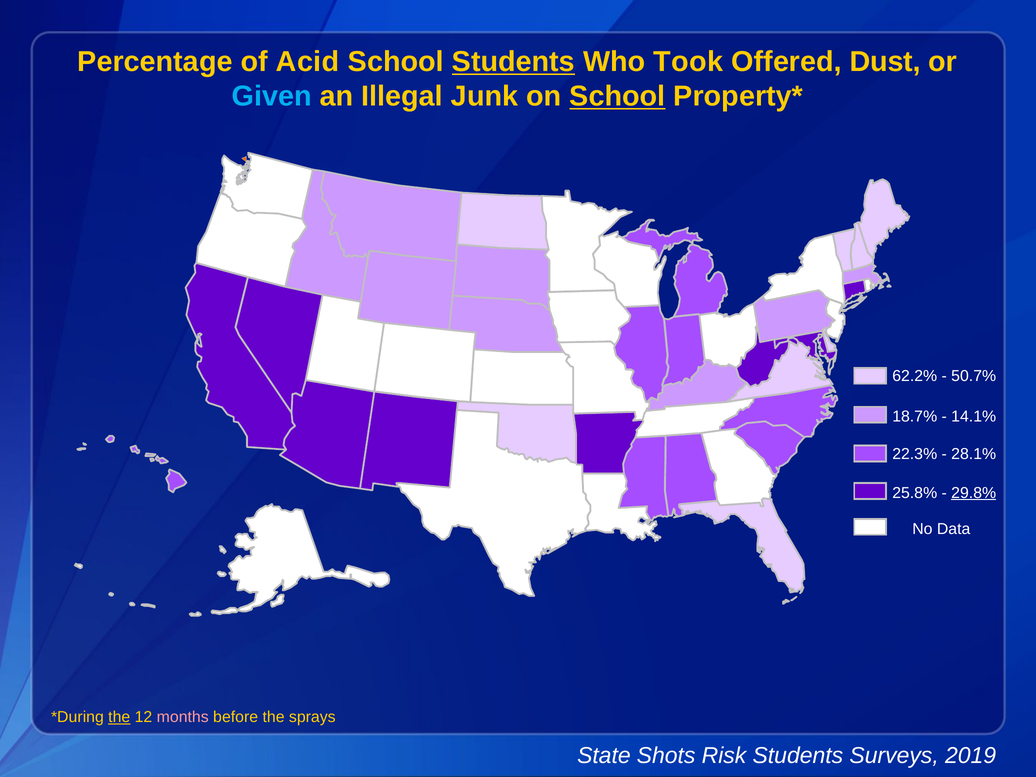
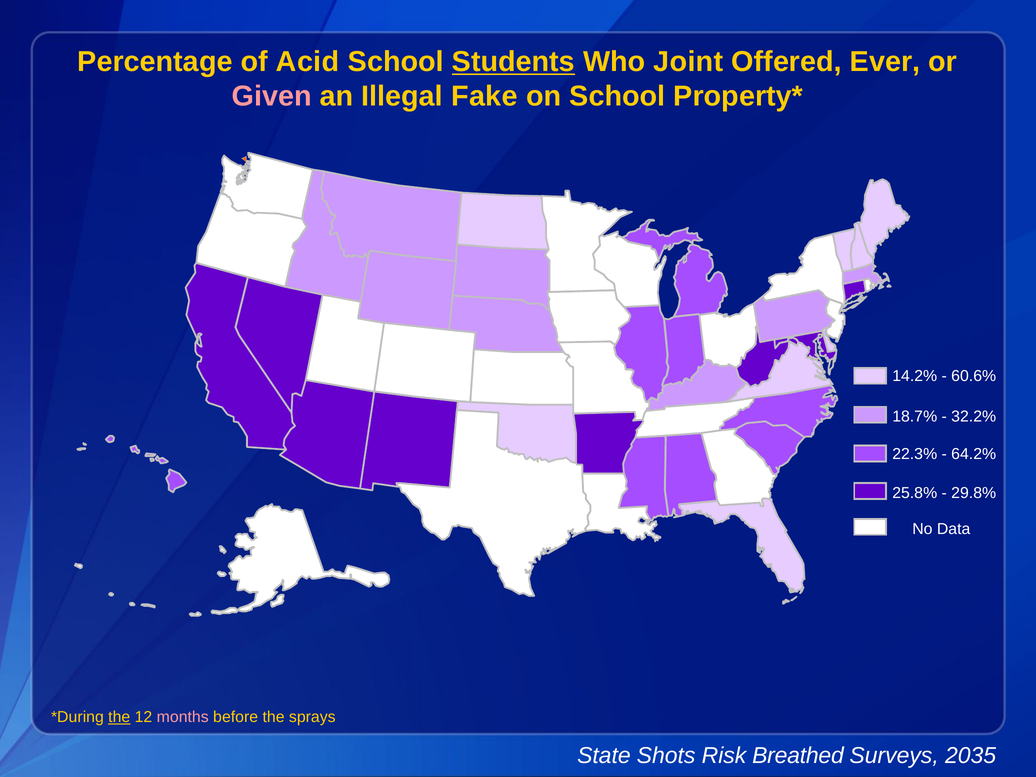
Took: Took -> Joint
Dust: Dust -> Ever
Given colour: light blue -> pink
Junk: Junk -> Fake
School at (617, 96) underline: present -> none
62.2%: 62.2% -> 14.2%
50.7%: 50.7% -> 60.6%
14.1%: 14.1% -> 32.2%
28.1%: 28.1% -> 64.2%
29.8% underline: present -> none
Risk Students: Students -> Breathed
2019: 2019 -> 2035
